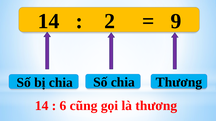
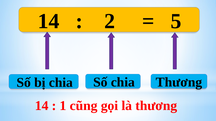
9: 9 -> 5
6: 6 -> 1
